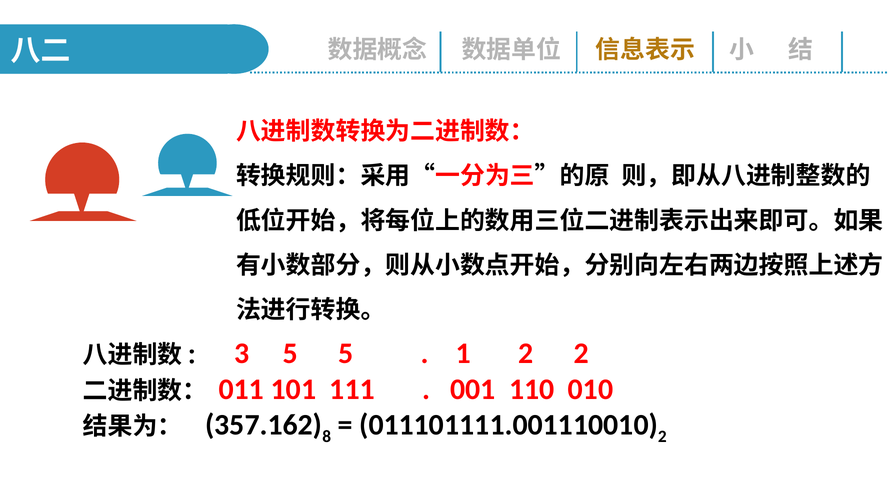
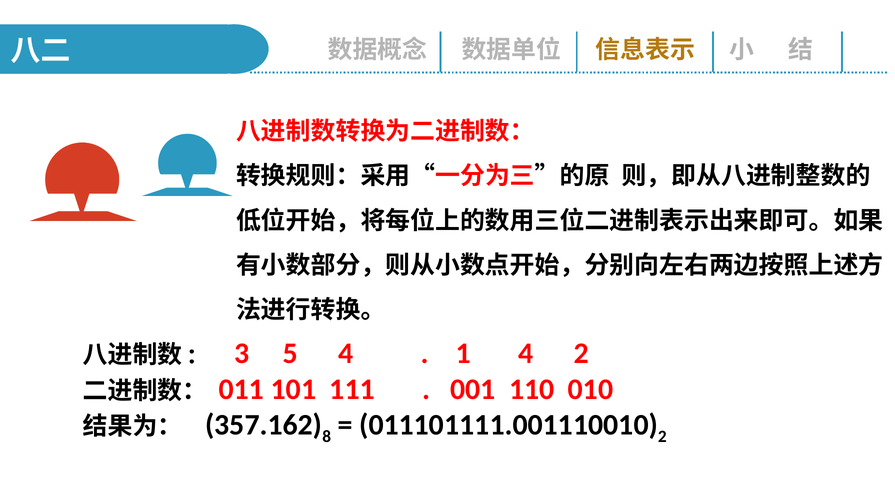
5 5: 5 -> 4
1 2: 2 -> 4
